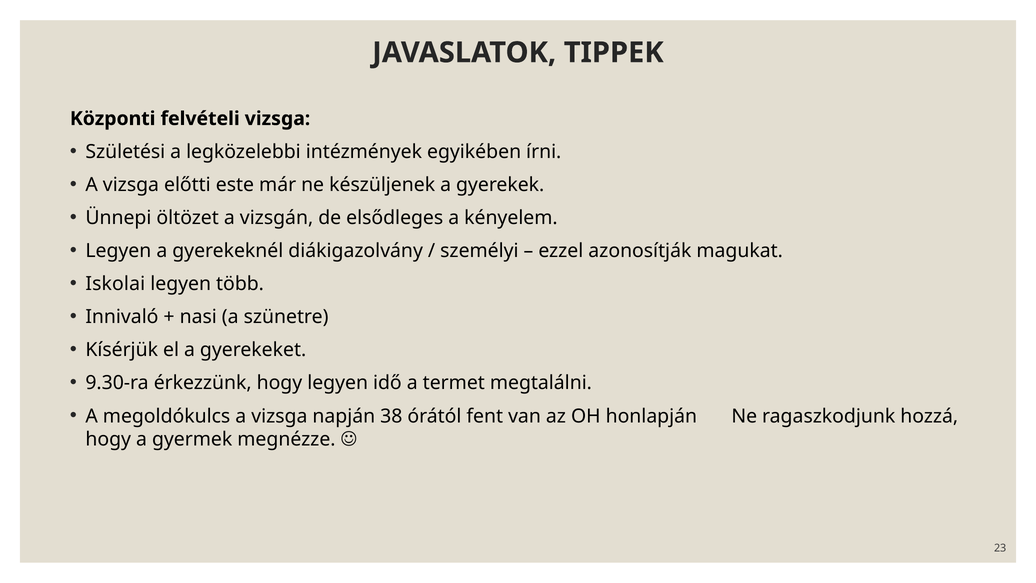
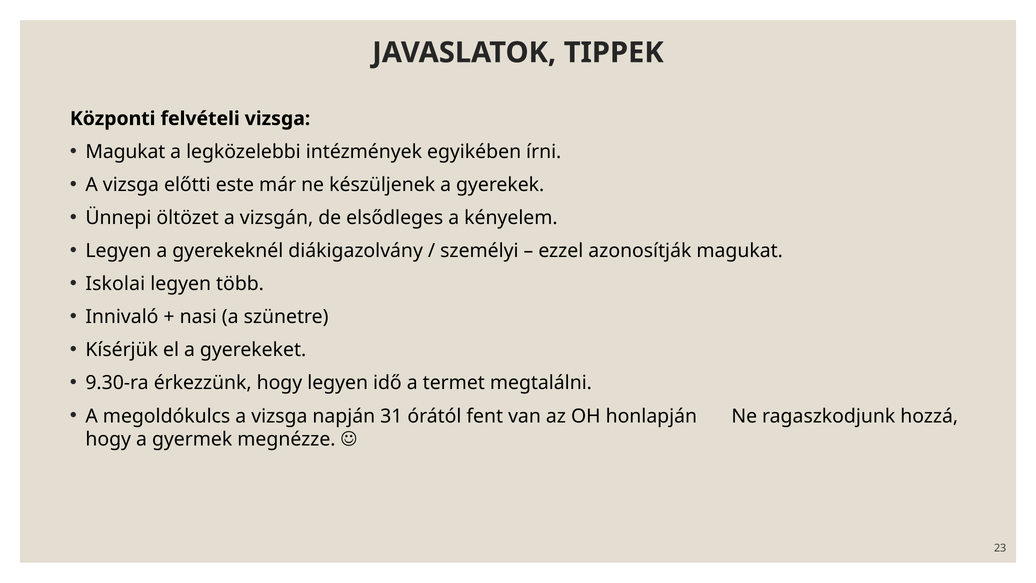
Születési at (125, 152): Születési -> Magukat
38: 38 -> 31
